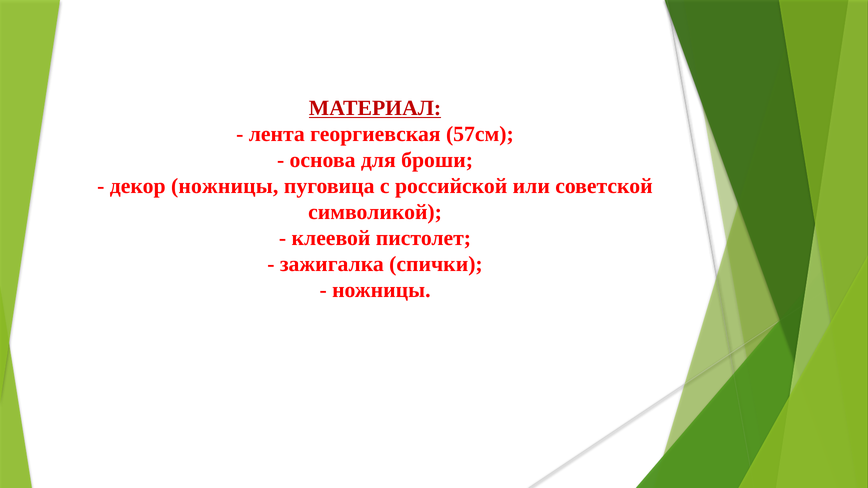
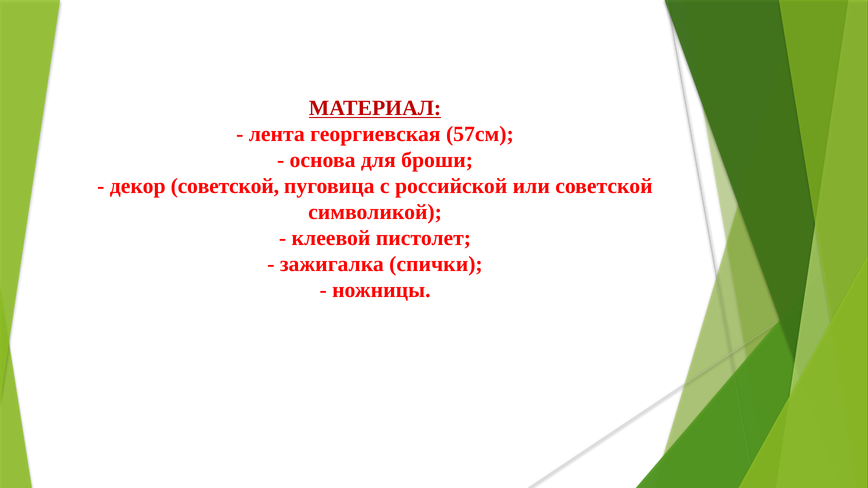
декор ножницы: ножницы -> советской
